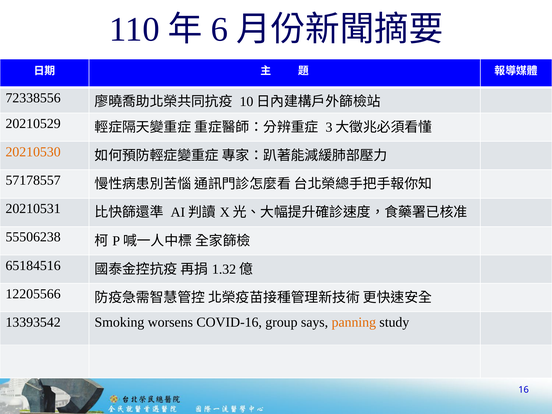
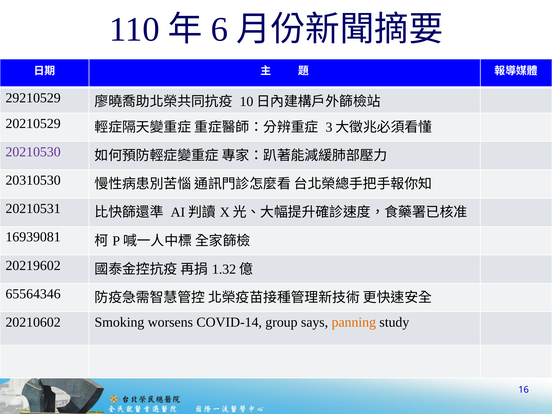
72338556: 72338556 -> 29210529
20210530 colour: orange -> purple
57178557: 57178557 -> 20310530
55506238: 55506238 -> 16939081
65184516: 65184516 -> 20219602
12205566: 12205566 -> 65564346
13393542: 13393542 -> 20210602
COVID-16: COVID-16 -> COVID-14
